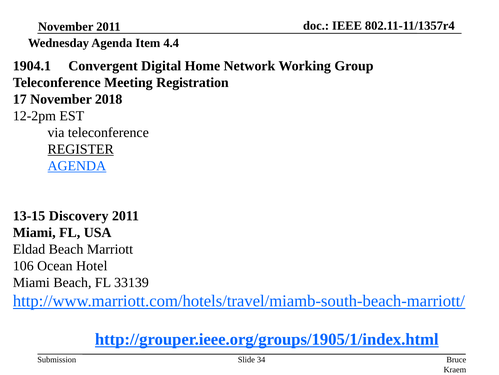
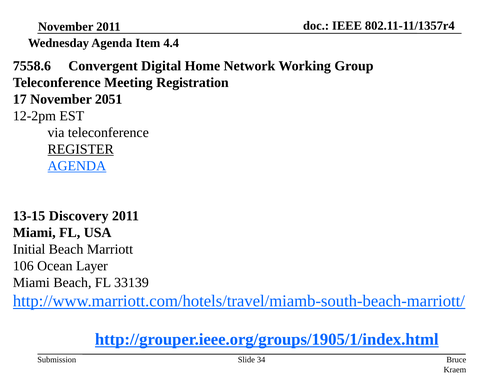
1904.1: 1904.1 -> 7558.6
2018: 2018 -> 2051
Eldad: Eldad -> Initial
Hotel: Hotel -> Layer
